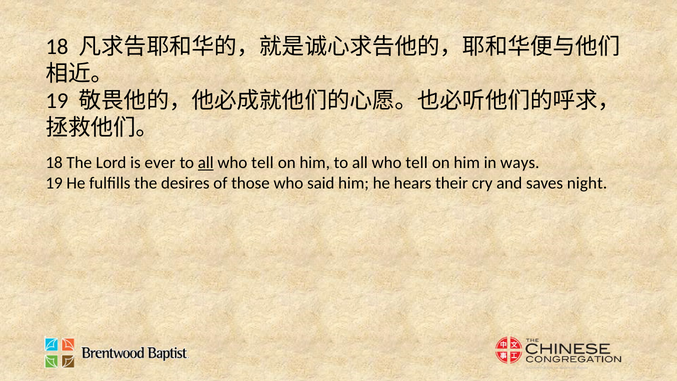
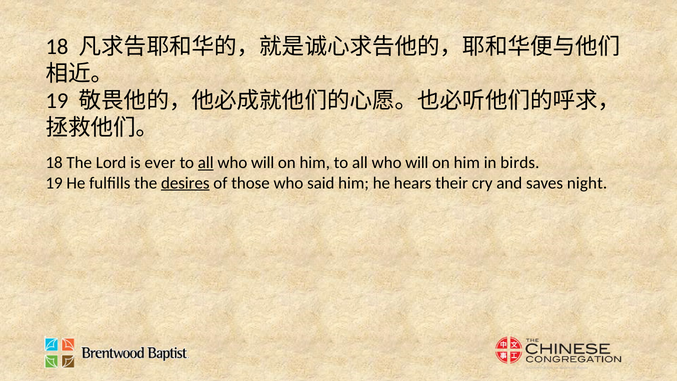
tell at (263, 163): tell -> will
tell at (417, 163): tell -> will
ways: ways -> birds
desires underline: none -> present
